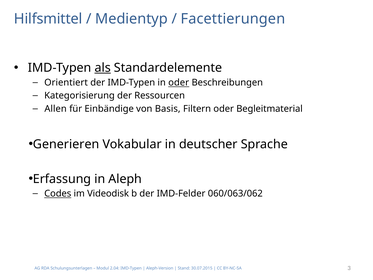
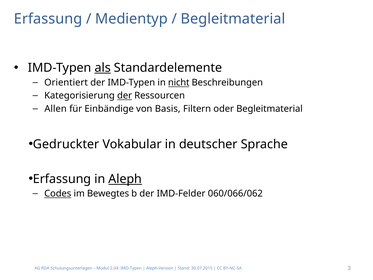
Hilfsmittel at (48, 19): Hilfsmittel -> Erfassung
Facettierungen at (233, 19): Facettierungen -> Begleitmaterial
in oder: oder -> nicht
der at (125, 96) underline: none -> present
Generieren: Generieren -> Gedruckter
Aleph underline: none -> present
Videodisk: Videodisk -> Bewegtes
060/063/062: 060/063/062 -> 060/066/062
